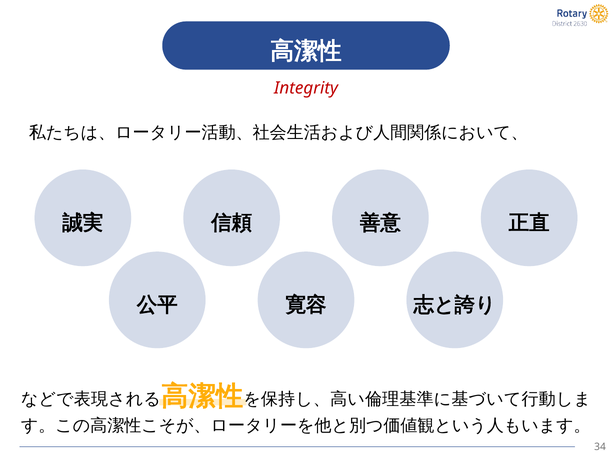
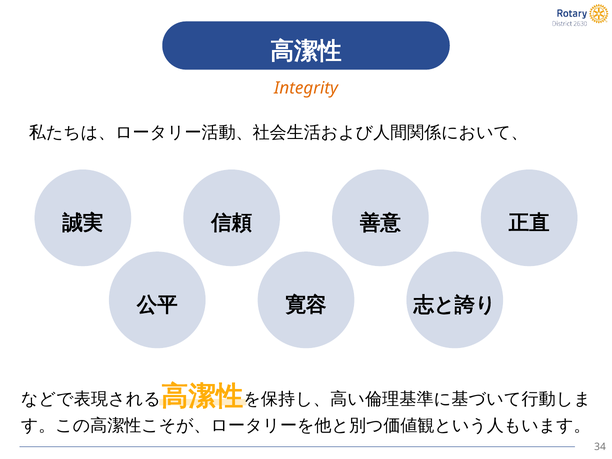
Integrity colour: red -> orange
